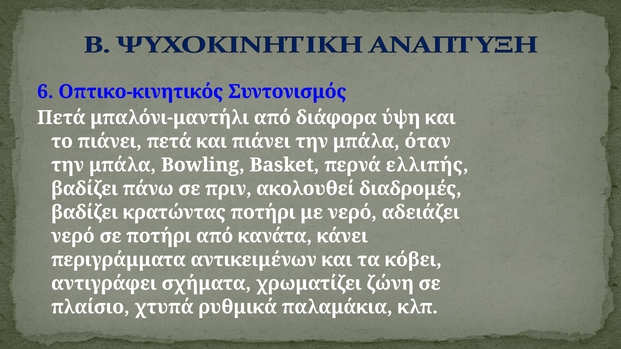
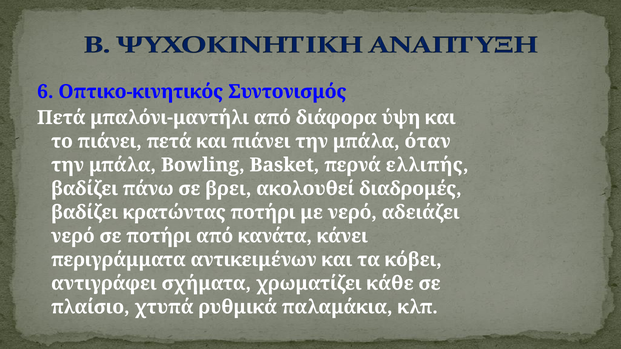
πριν: πριν -> βρει
ζώνη: ζώνη -> κάθε
